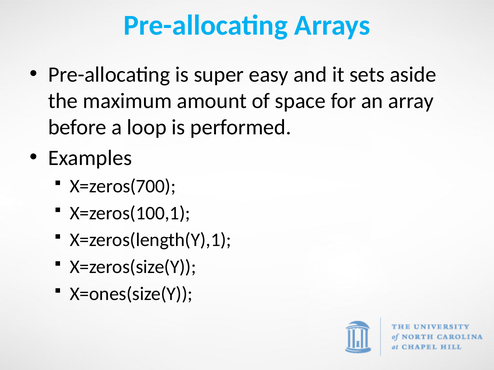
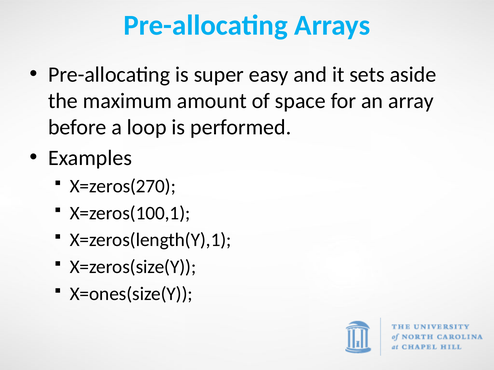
X=zeros(700: X=zeros(700 -> X=zeros(270
